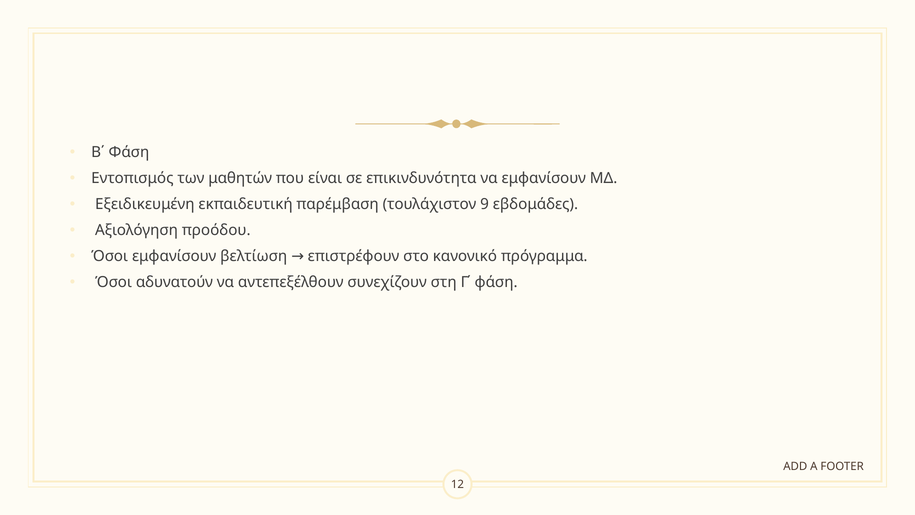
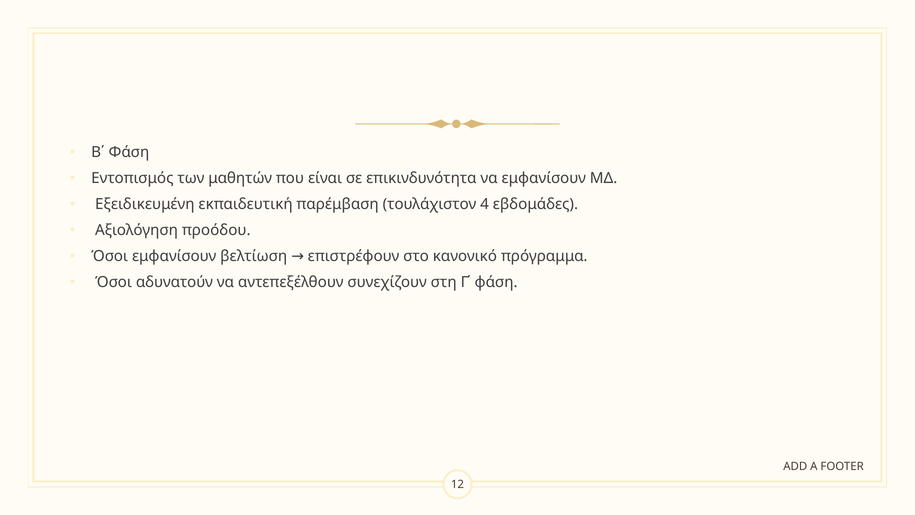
9: 9 -> 4
